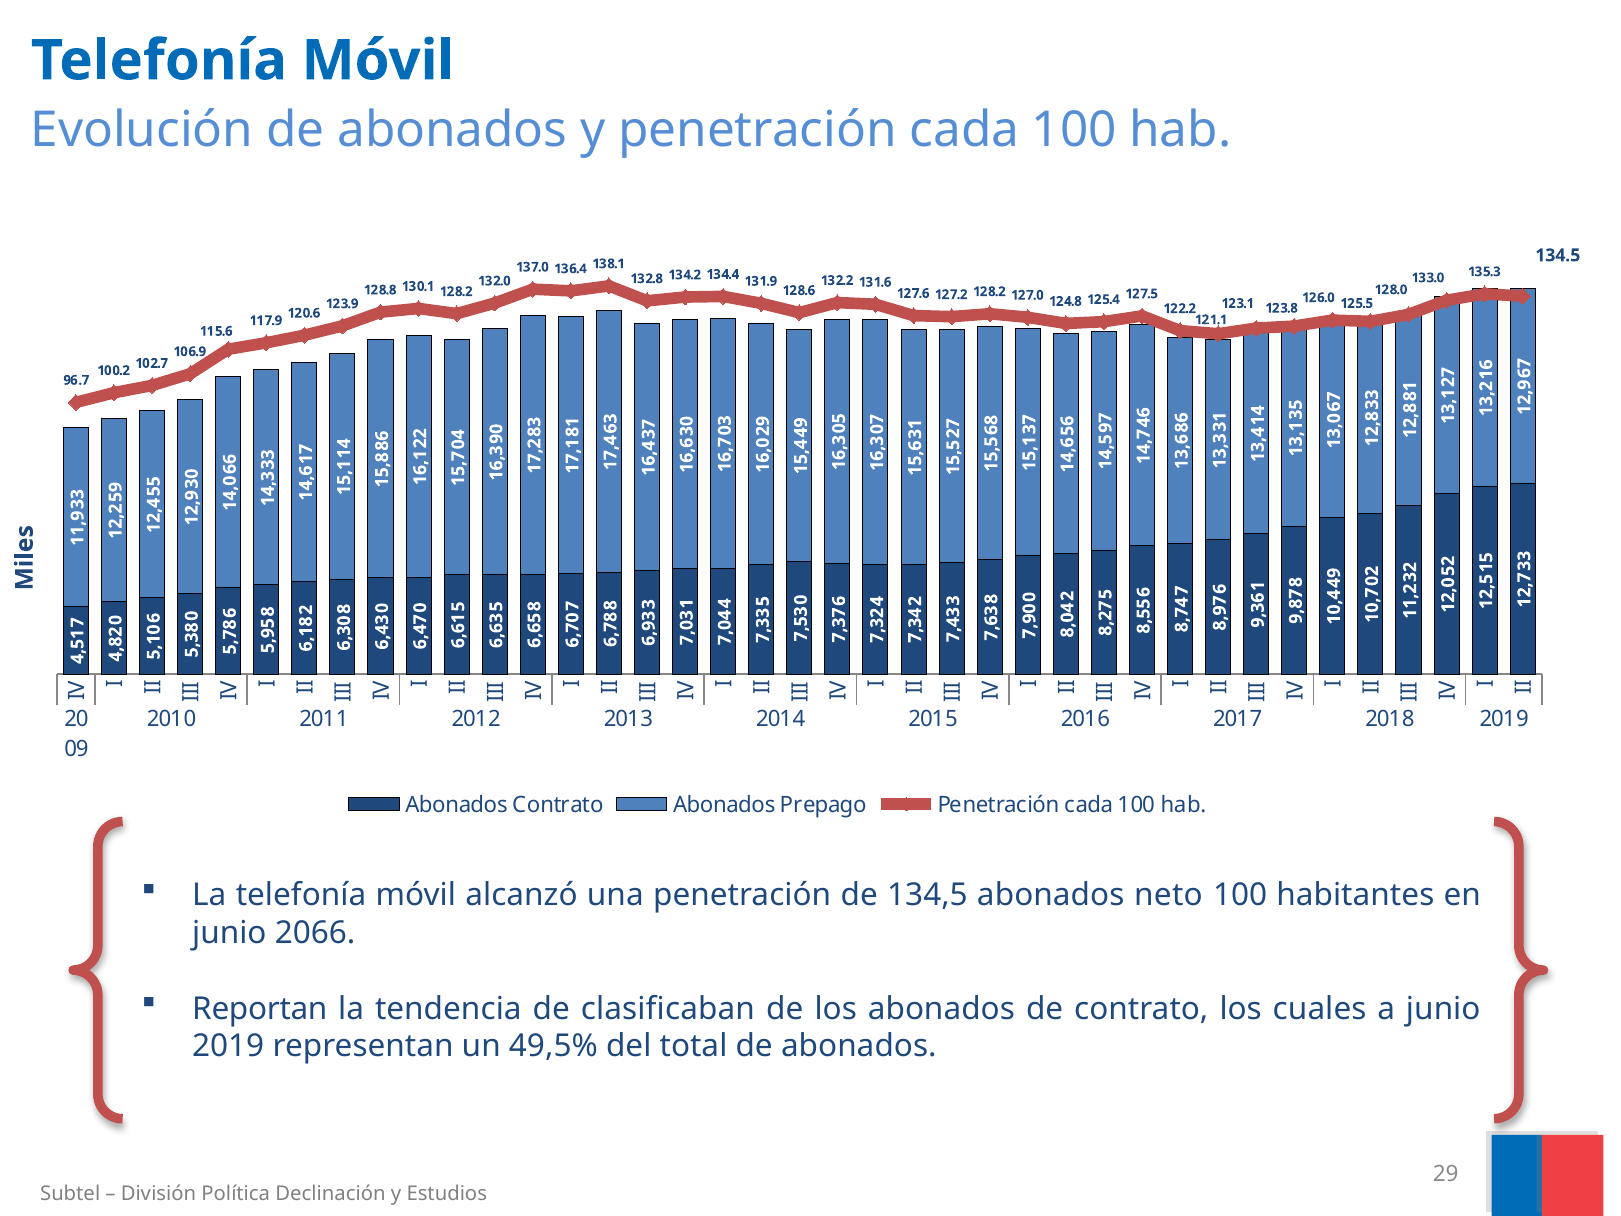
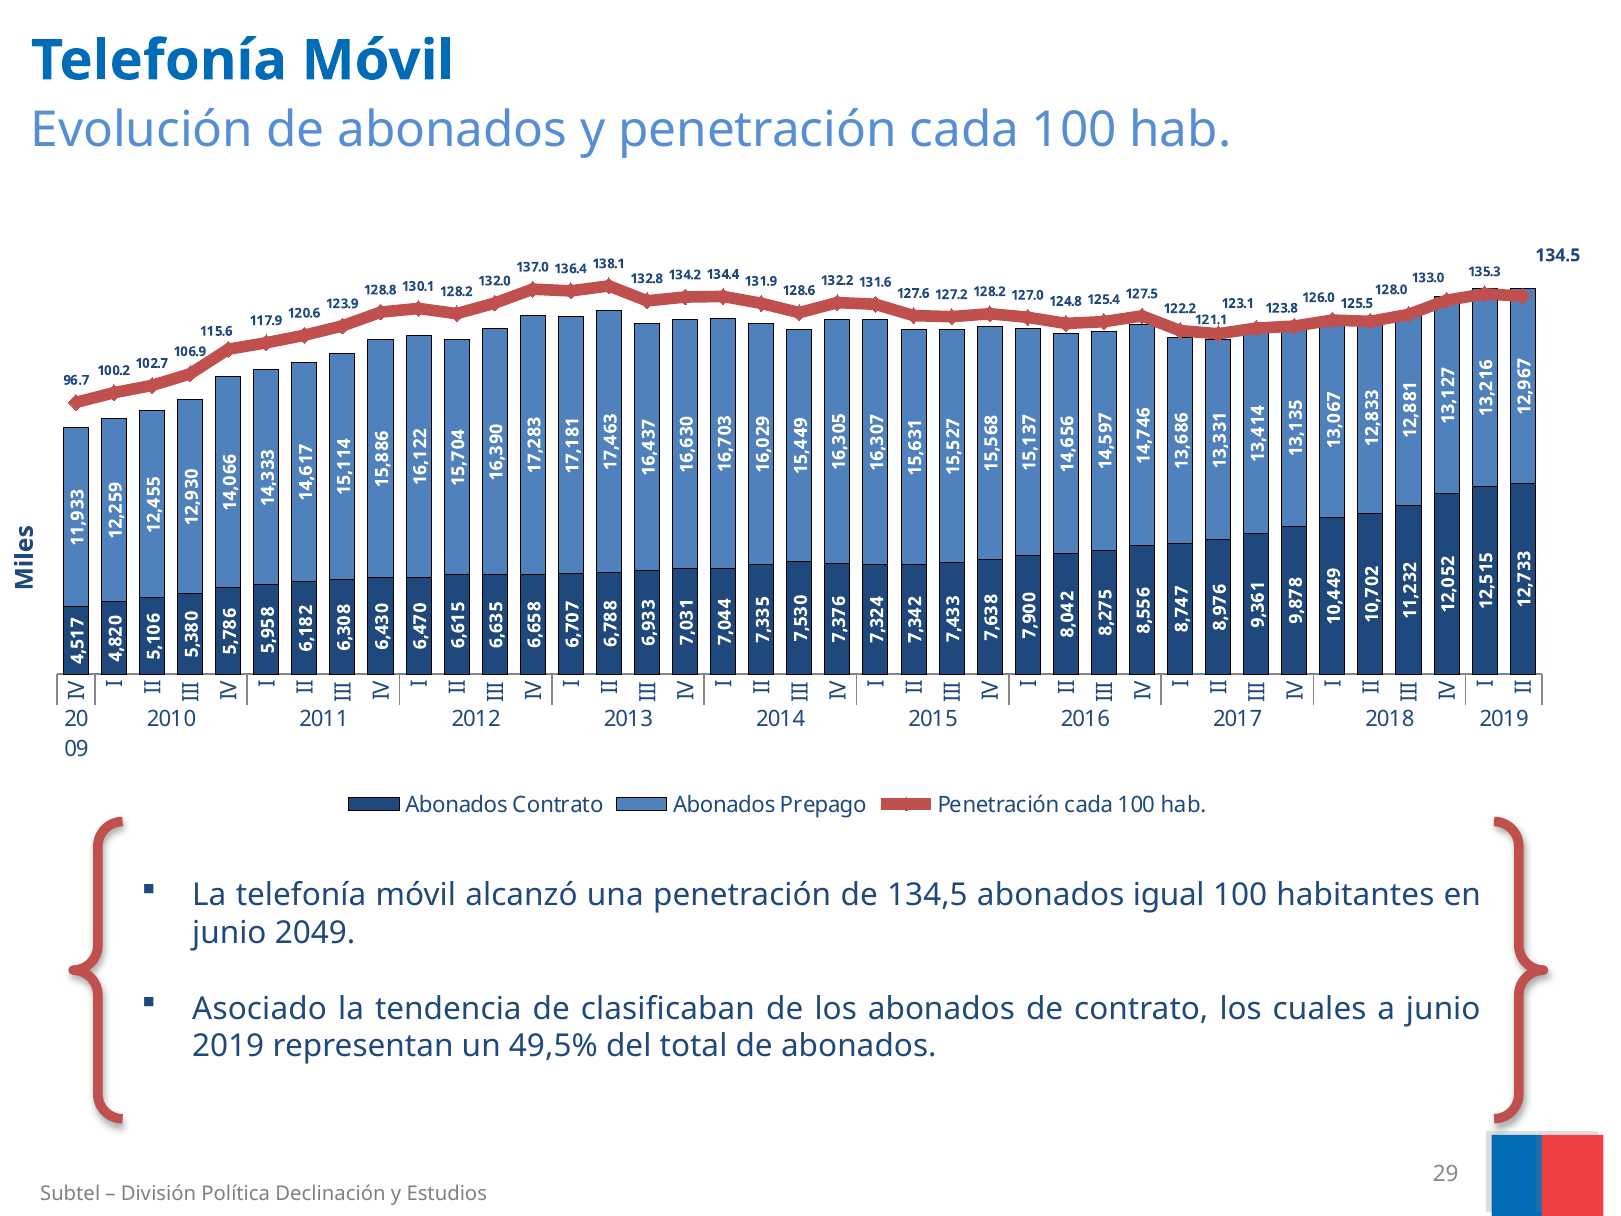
neto: neto -> igual
2066: 2066 -> 2049
Reportan: Reportan -> Asociado
